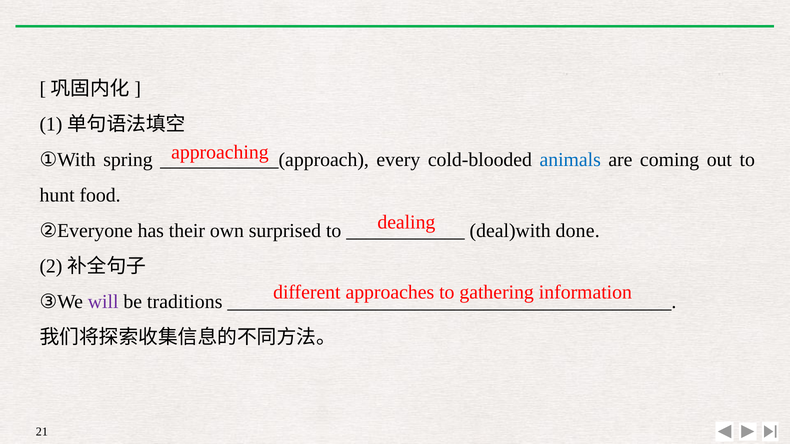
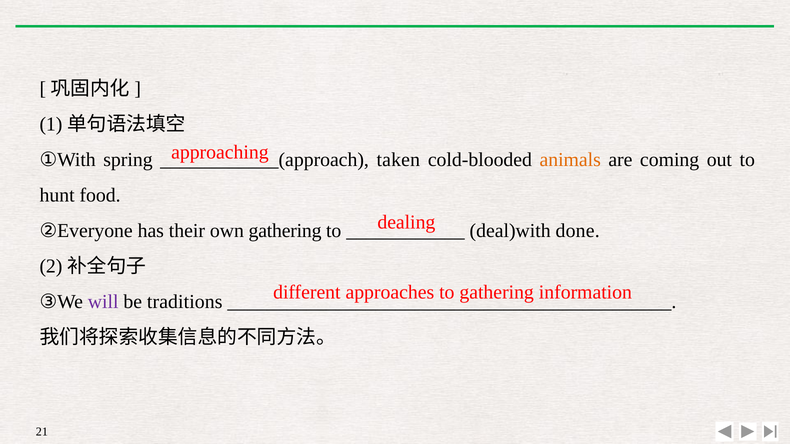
every: every -> taken
animals colour: blue -> orange
own surprised: surprised -> gathering
